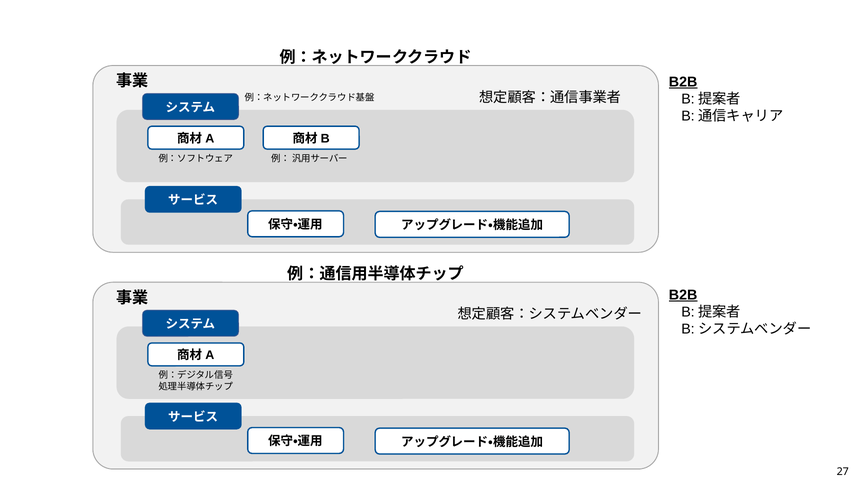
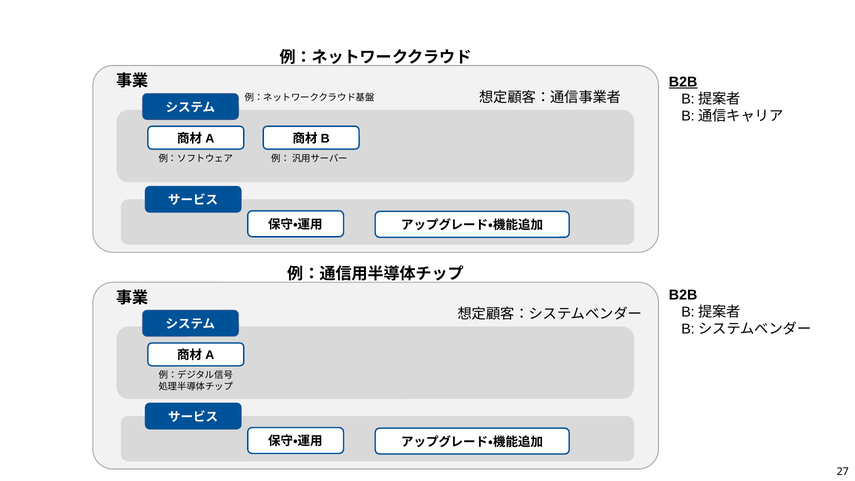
B2B at (683, 295) underline: present -> none
